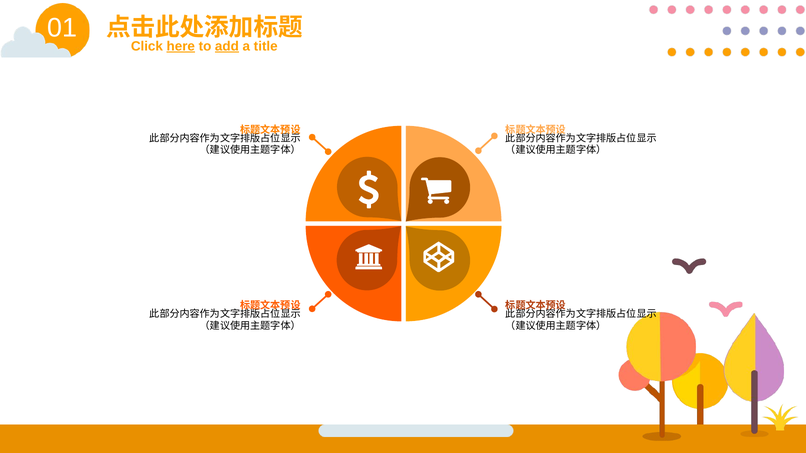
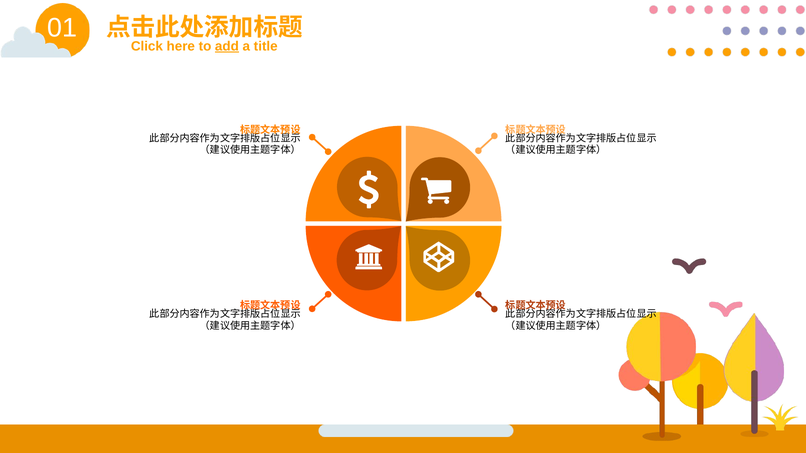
here underline: present -> none
